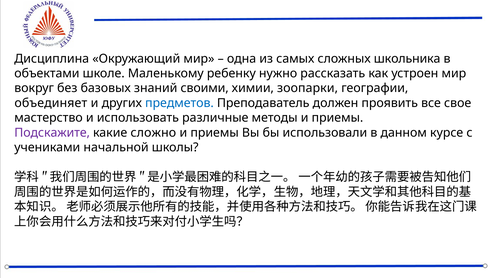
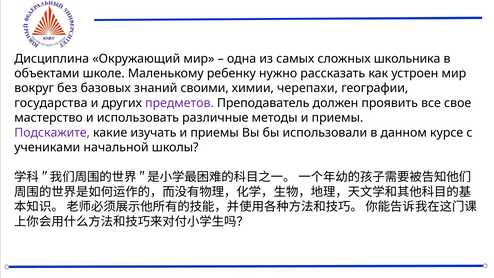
зоопарки: зоопарки -> черепахи
объединяет: объединяет -> государства
предметов colour: blue -> purple
сложно: сложно -> изучать
